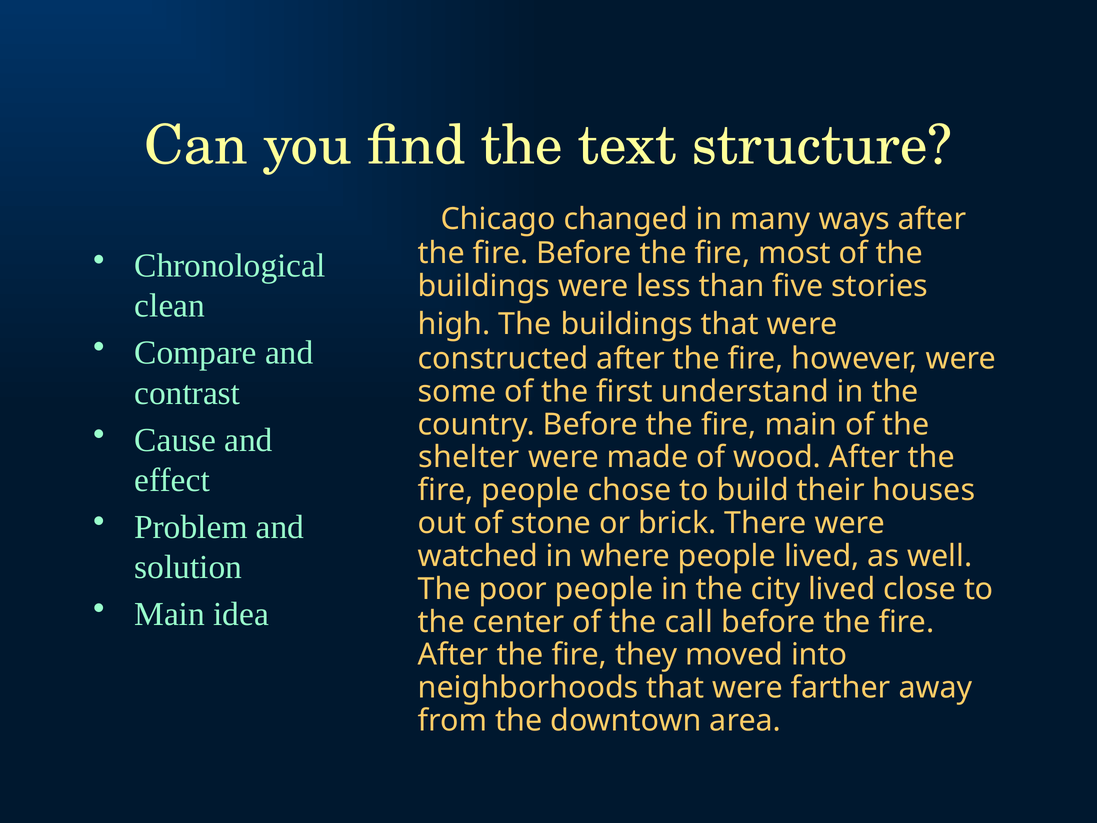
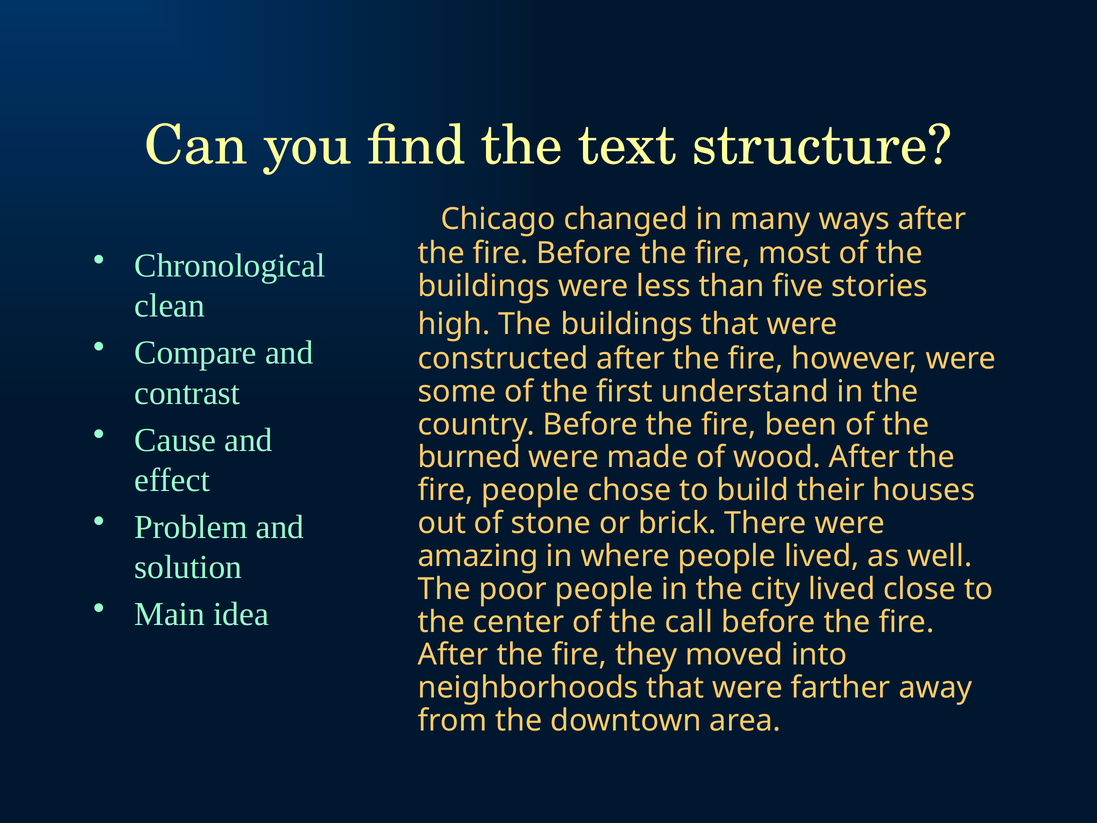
fire main: main -> been
shelter: shelter -> burned
watched: watched -> amazing
